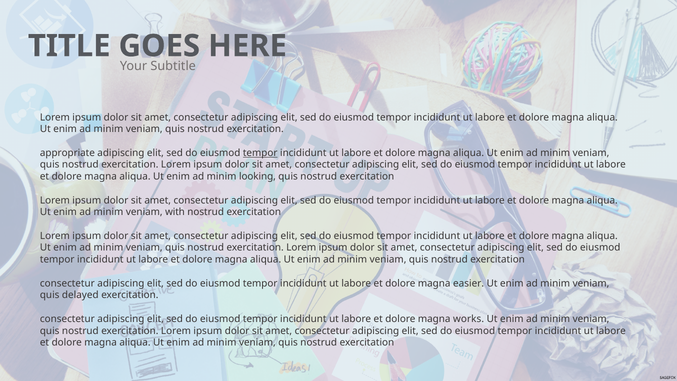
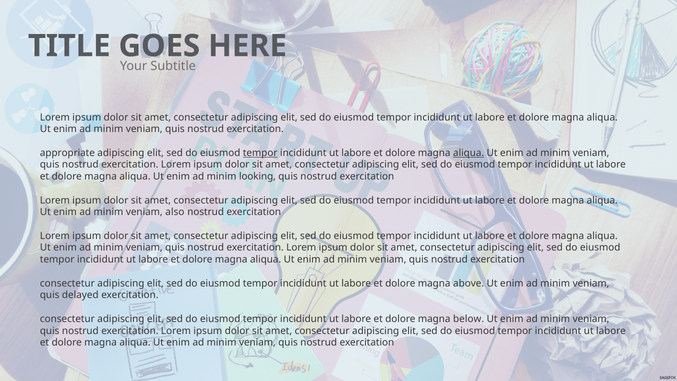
aliqua at (469, 153) underline: none -> present
with: with -> also
easier: easier -> above
works: works -> below
